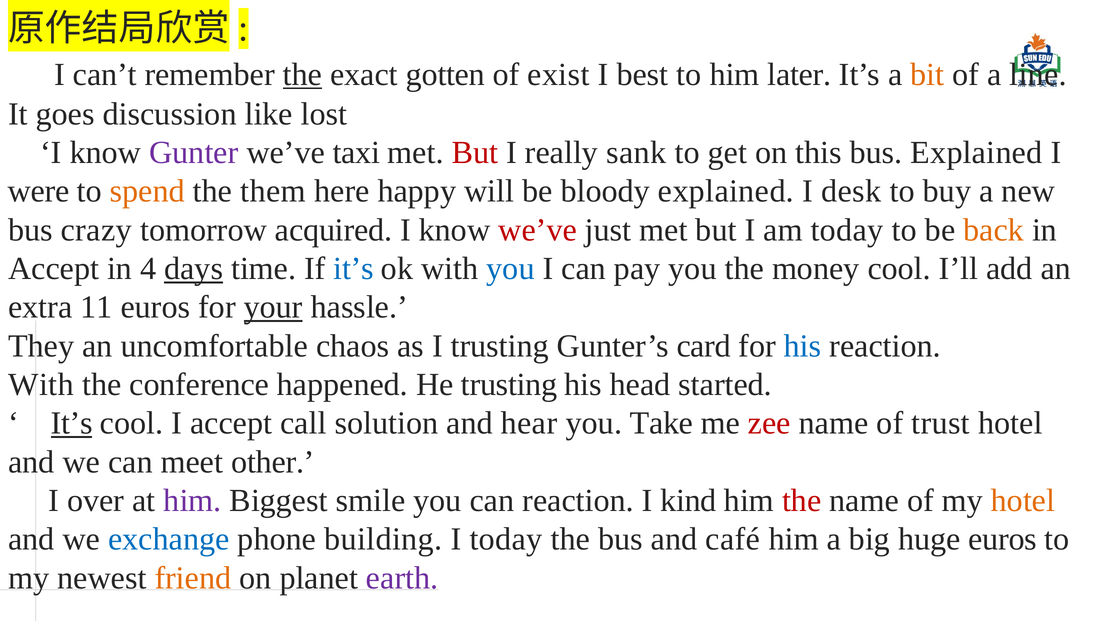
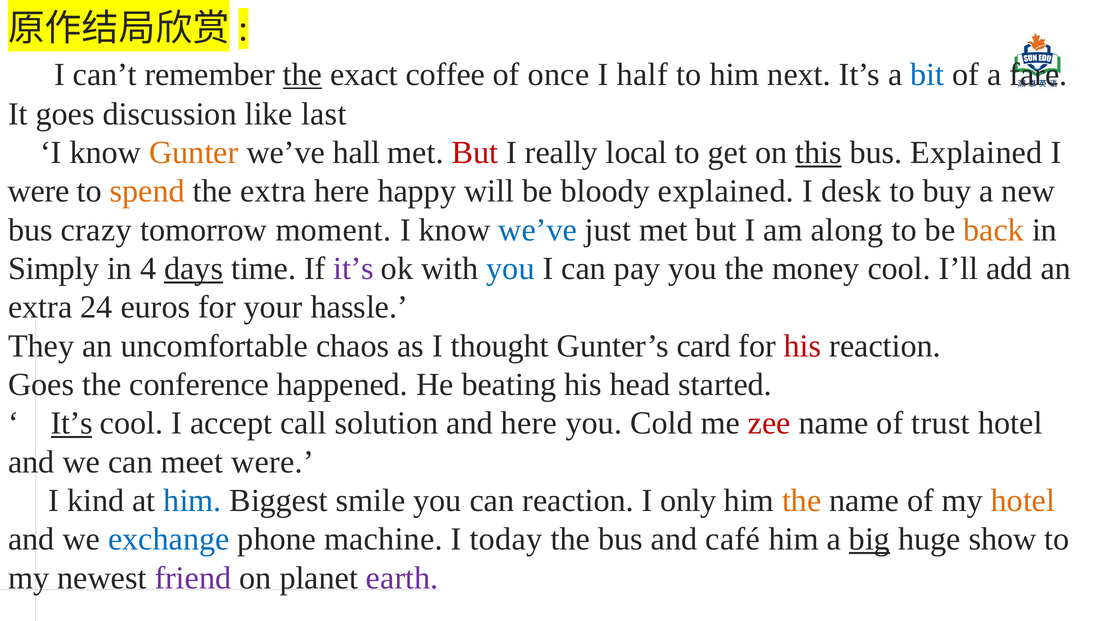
gotten: gotten -> coffee
exist: exist -> once
best: best -> half
later: later -> next
bit colour: orange -> blue
line: line -> fare
lost: lost -> last
Gunter colour: purple -> orange
taxi: taxi -> hall
sank: sank -> local
this underline: none -> present
the them: them -> extra
acquired: acquired -> moment
we’ve at (538, 230) colour: red -> blue
am today: today -> along
Accept at (54, 269): Accept -> Simply
it’s at (353, 269) colour: blue -> purple
11: 11 -> 24
your underline: present -> none
I trusting: trusting -> thought
his at (803, 346) colour: blue -> red
With at (41, 385): With -> Goes
He trusting: trusting -> beating
and hear: hear -> here
Take: Take -> Cold
meet other: other -> were
over: over -> kind
him at (192, 501) colour: purple -> blue
kind: kind -> only
the at (802, 501) colour: red -> orange
building: building -> machine
big underline: none -> present
huge euros: euros -> show
friend colour: orange -> purple
